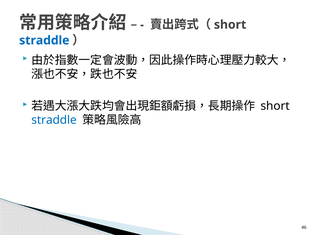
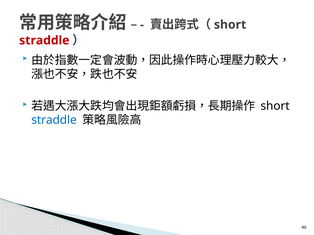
straddle at (44, 40) colour: blue -> red
